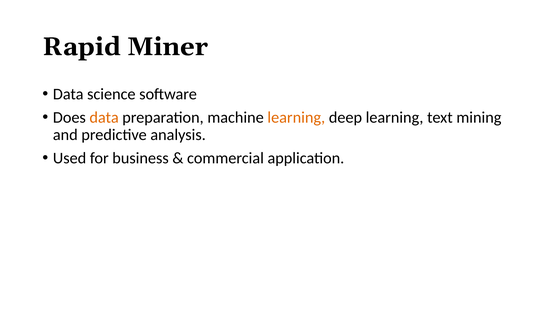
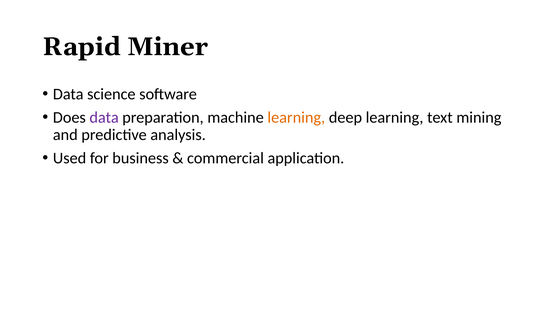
data at (104, 118) colour: orange -> purple
